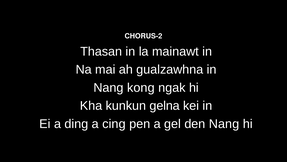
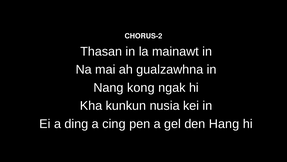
gelna: gelna -> nusia
den Nang: Nang -> Hang
